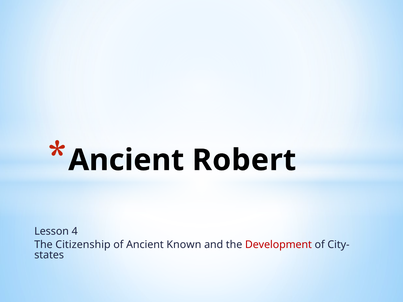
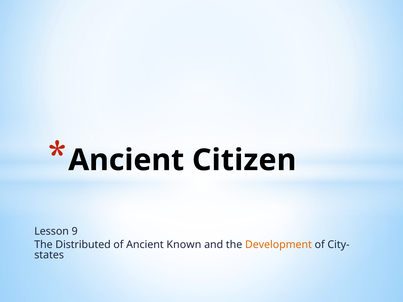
Robert: Robert -> Citizen
4: 4 -> 9
Citizenship: Citizenship -> Distributed
Development colour: red -> orange
